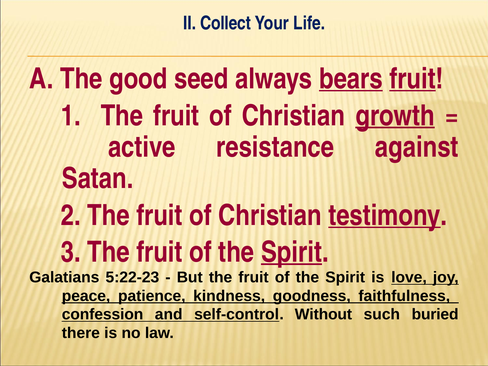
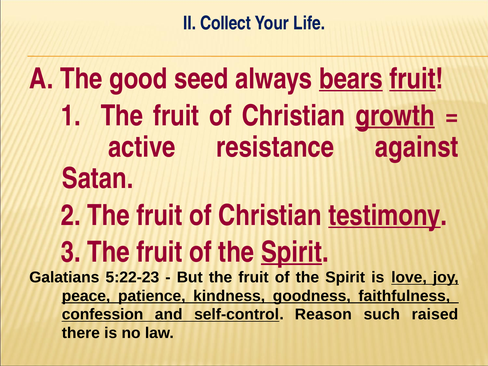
Without: Without -> Reason
buried: buried -> raised
